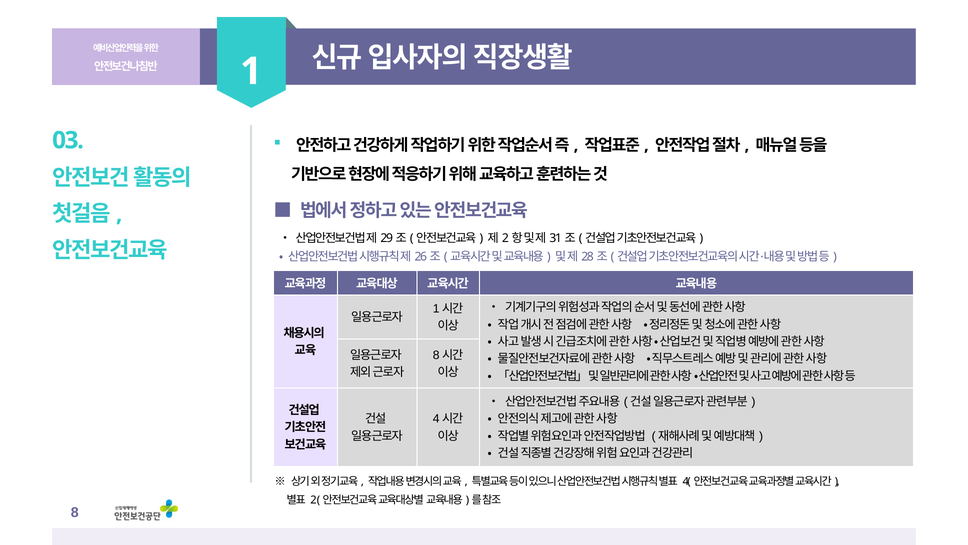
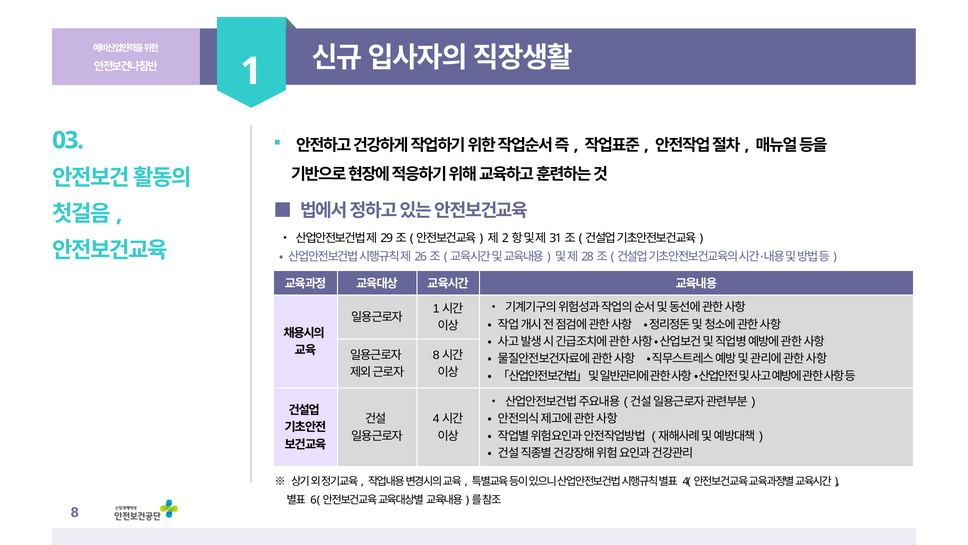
2: 2 -> 6
